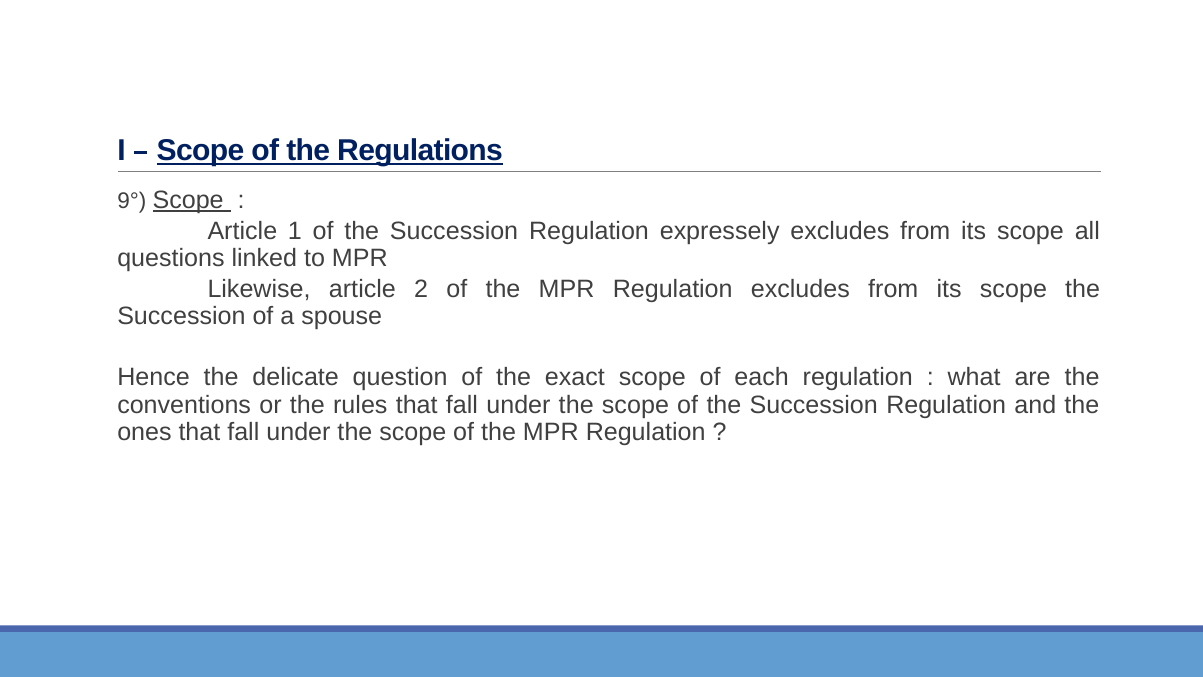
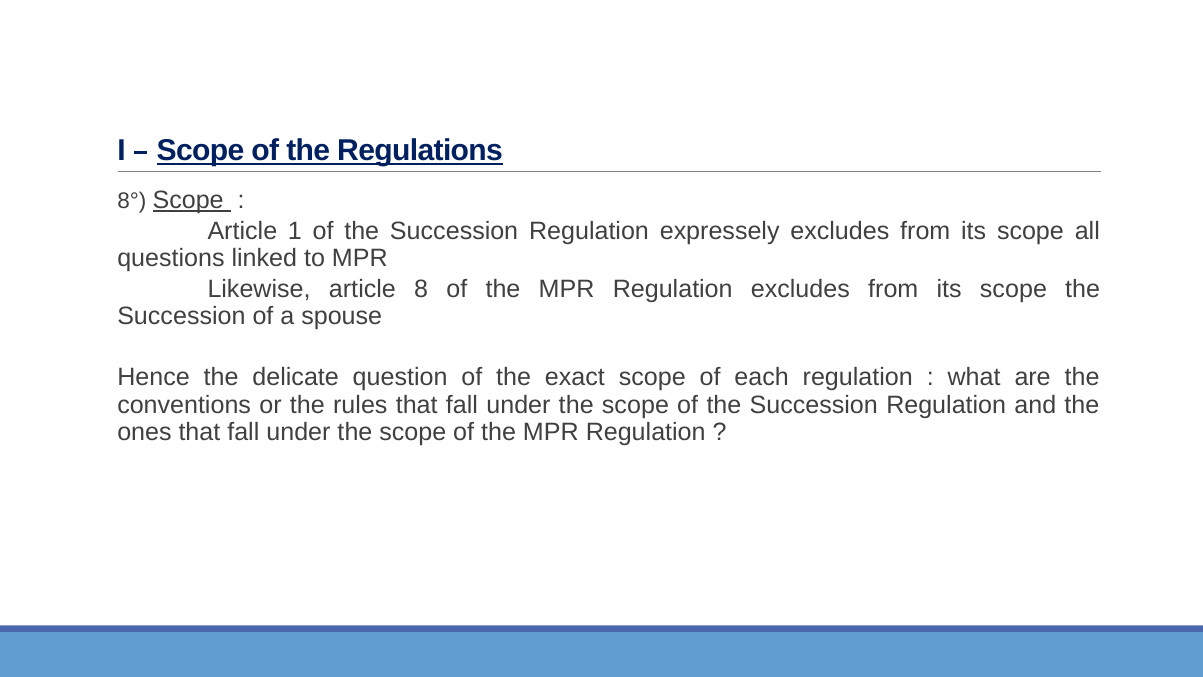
9°: 9° -> 8°
2: 2 -> 8
